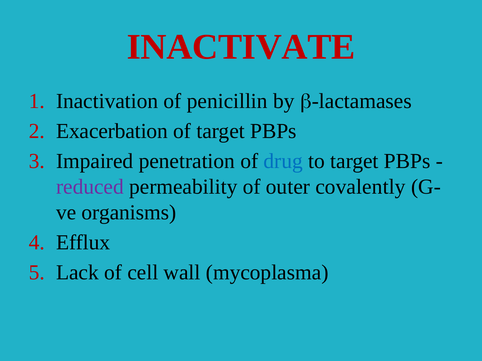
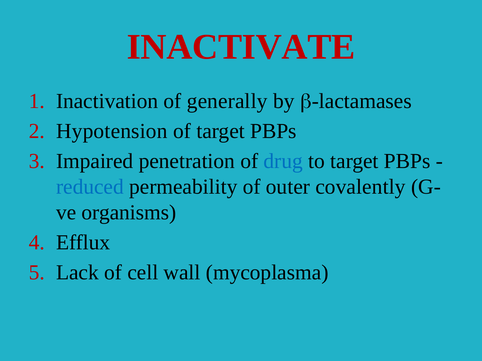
penicillin: penicillin -> generally
Exacerbation: Exacerbation -> Hypotension
reduced colour: purple -> blue
